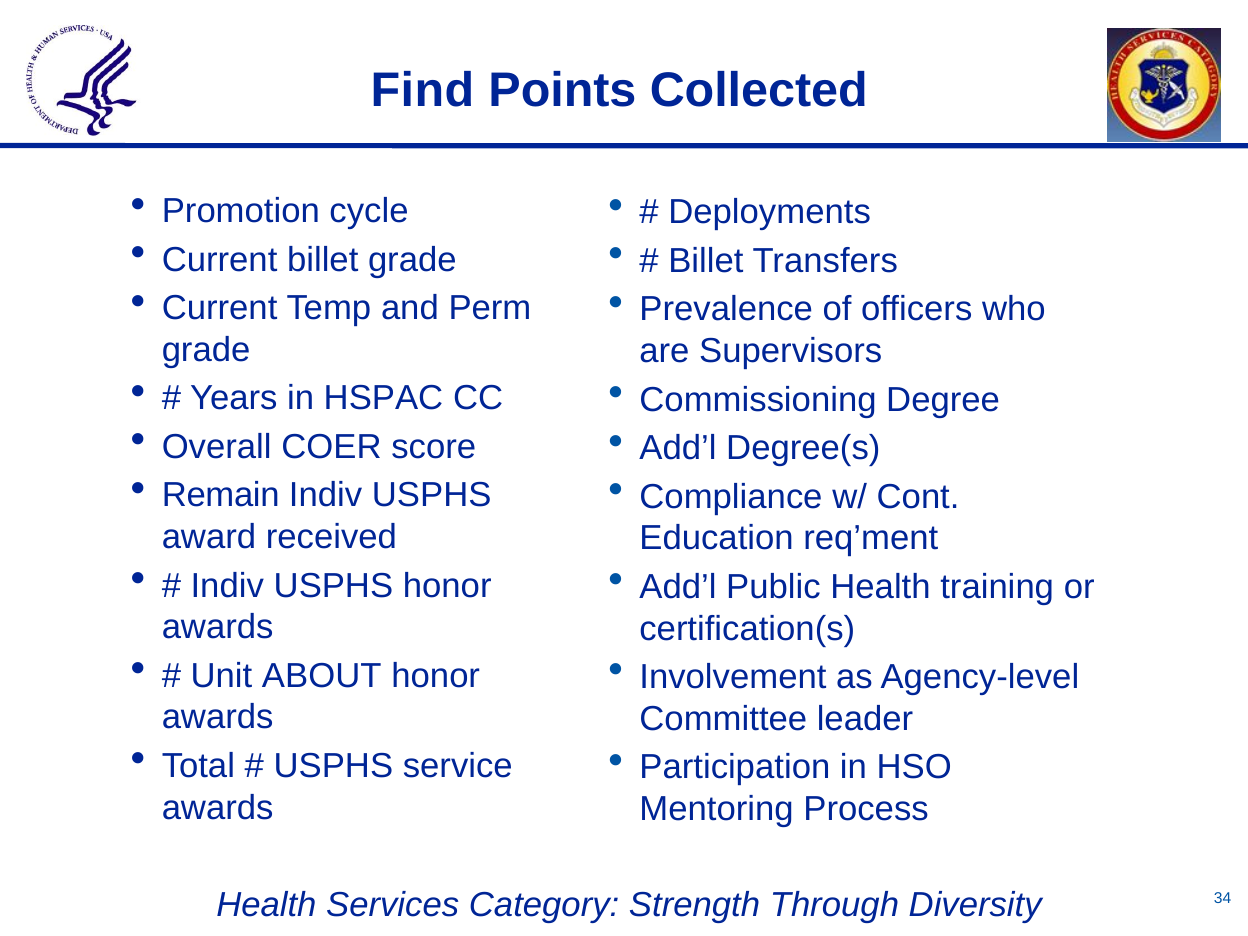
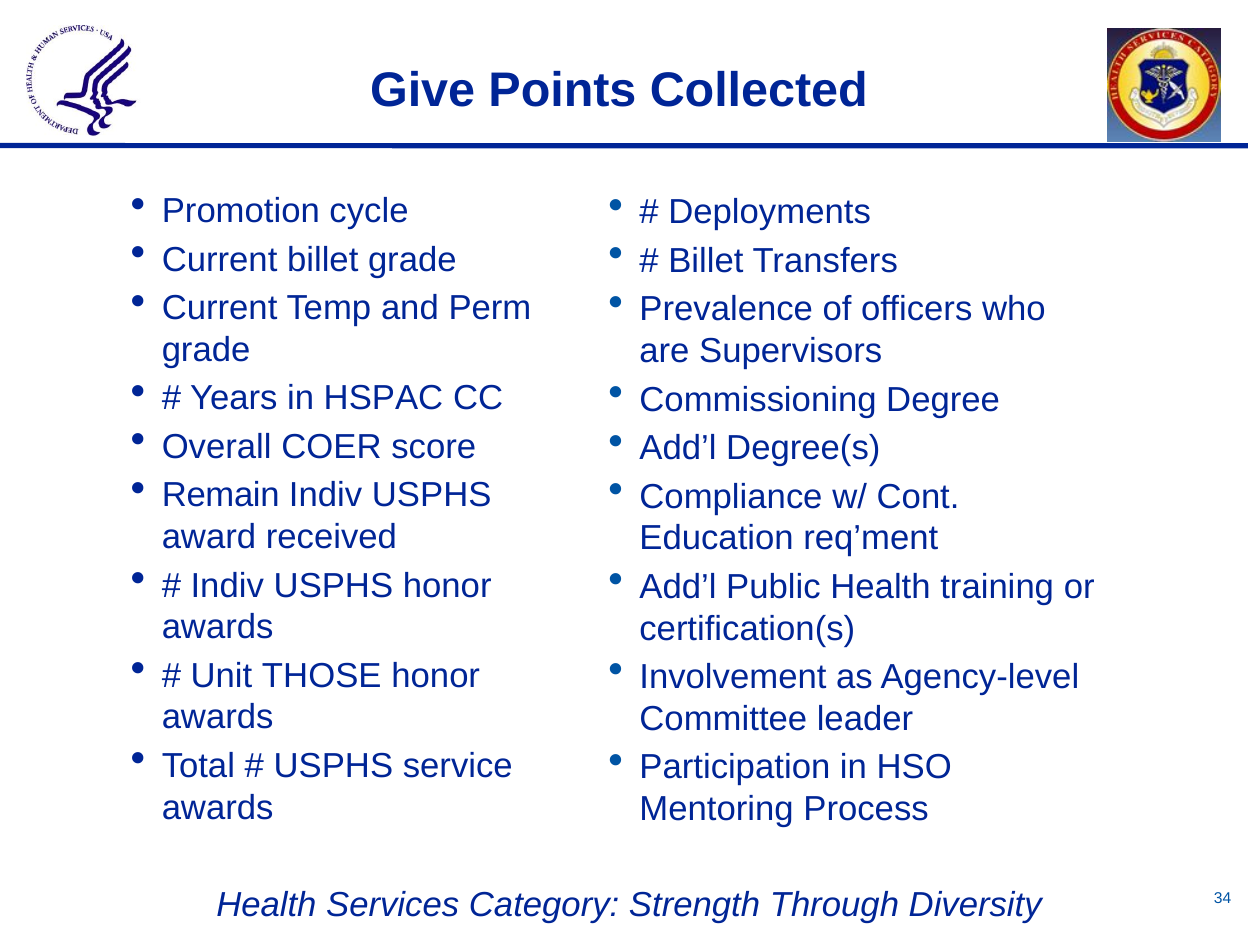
Find: Find -> Give
ABOUT: ABOUT -> THOSE
